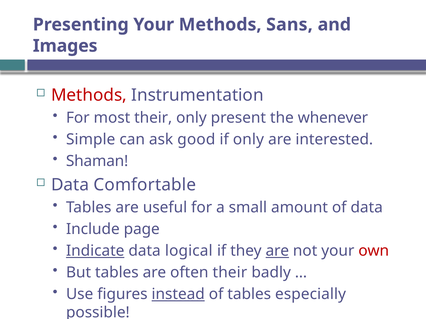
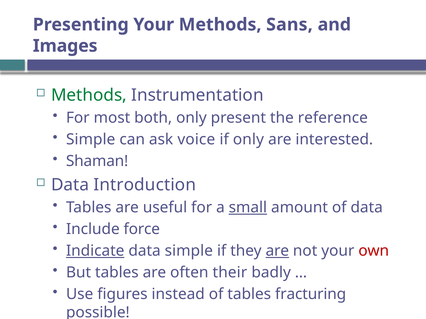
Methods at (89, 95) colour: red -> green
most their: their -> both
whenever: whenever -> reference
good: good -> voice
Comfortable: Comfortable -> Introduction
small underline: none -> present
page: page -> force
data logical: logical -> simple
instead underline: present -> none
especially: especially -> fracturing
